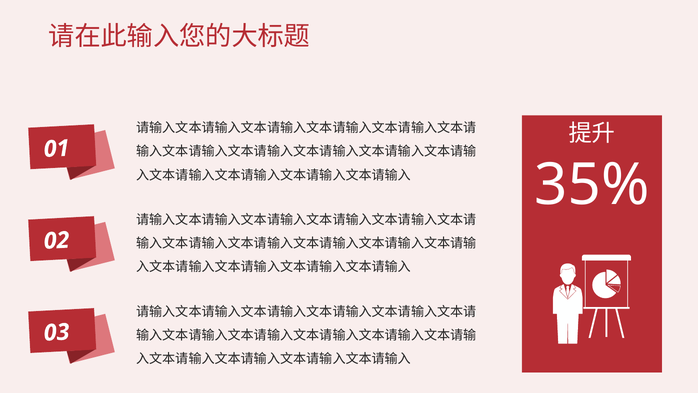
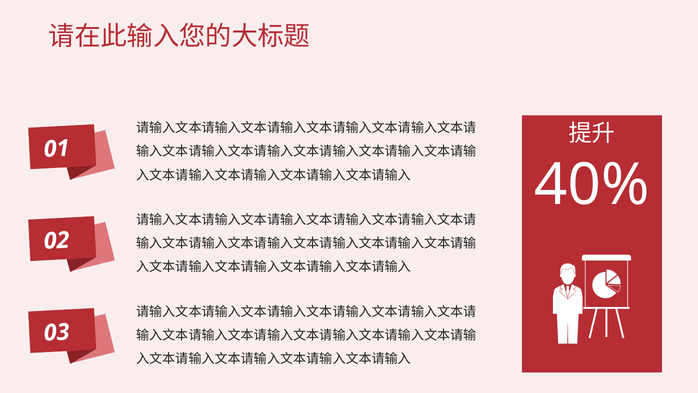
35%: 35% -> 40%
